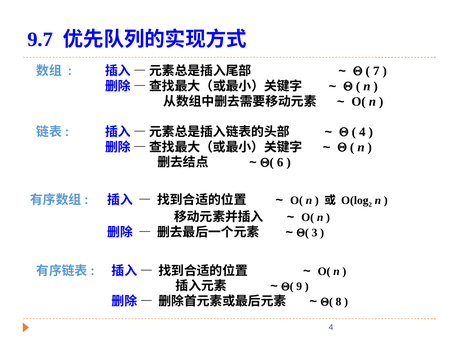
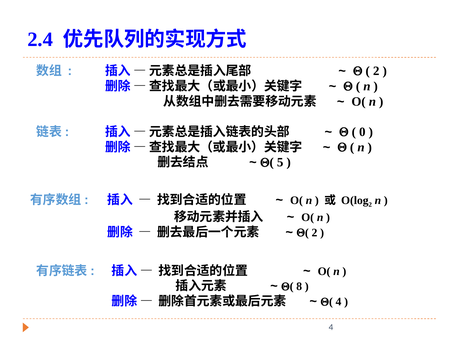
9.7: 9.7 -> 2.4
7 at (376, 71): 7 -> 2
4 at (362, 132): 4 -> 0
6: 6 -> 5
3 at (314, 233): 3 -> 2
9: 9 -> 8
8 at (339, 302): 8 -> 4
